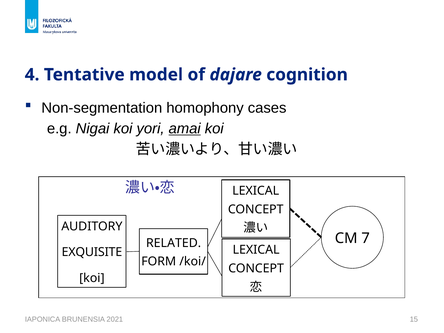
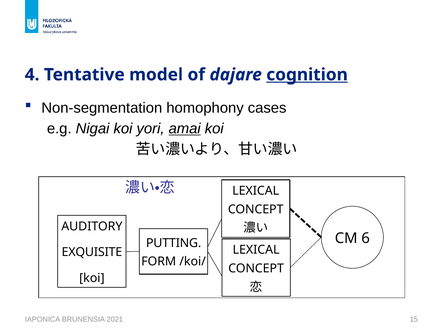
cognition underline: none -> present
7: 7 -> 6
RELATED: RELATED -> PUTTING
